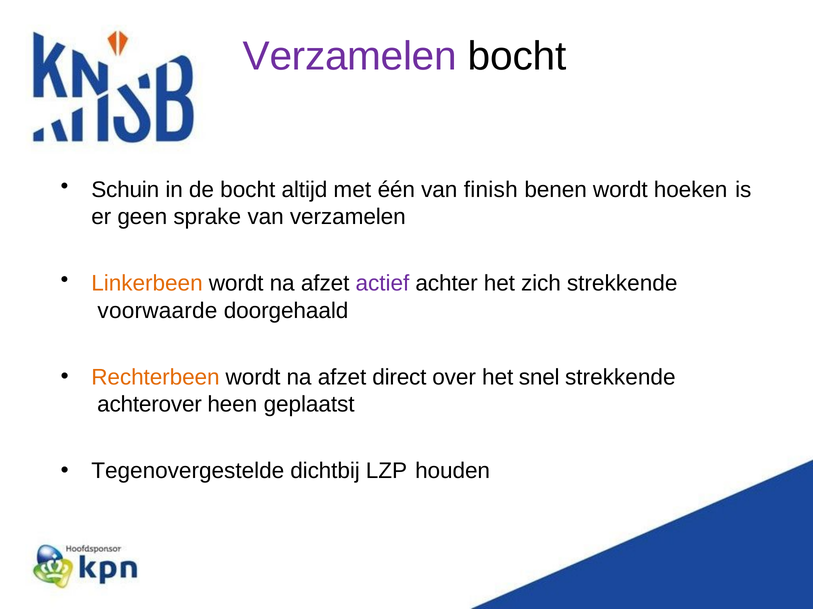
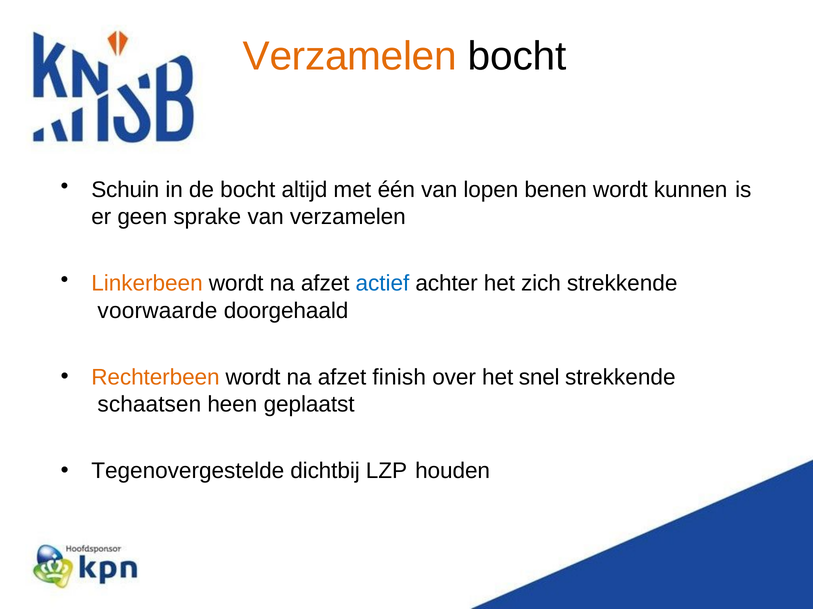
Verzamelen at (350, 57) colour: purple -> orange
finish: finish -> lopen
hoeken: hoeken -> kunnen
actief colour: purple -> blue
direct: direct -> finish
achterover: achterover -> schaatsen
